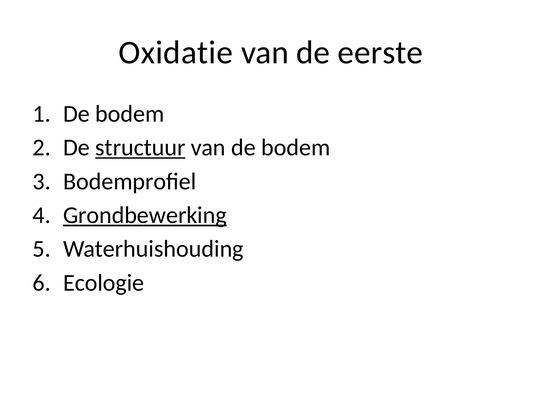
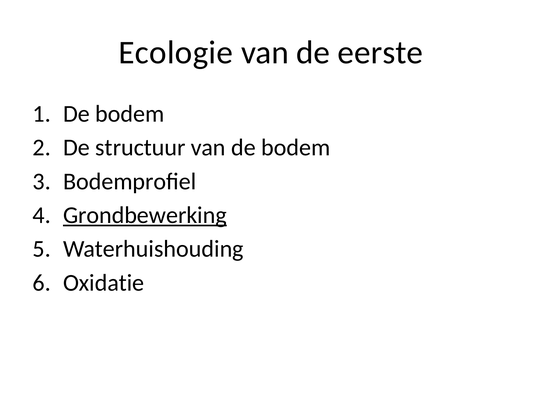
Oxidatie: Oxidatie -> Ecologie
structuur underline: present -> none
Ecologie: Ecologie -> Oxidatie
